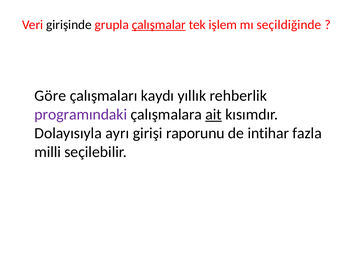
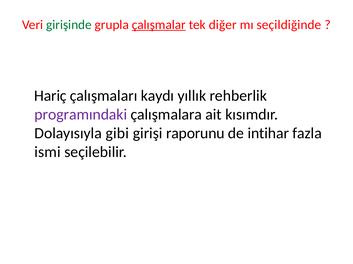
girişinde colour: black -> green
işlem: işlem -> diğer
Göre: Göre -> Hariç
ait underline: present -> none
ayrı: ayrı -> gibi
milli: milli -> ismi
